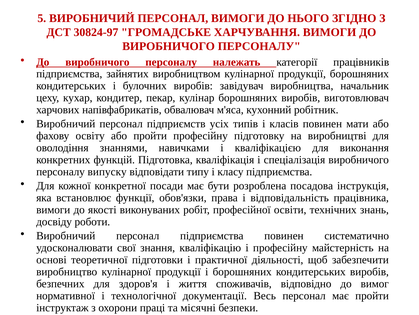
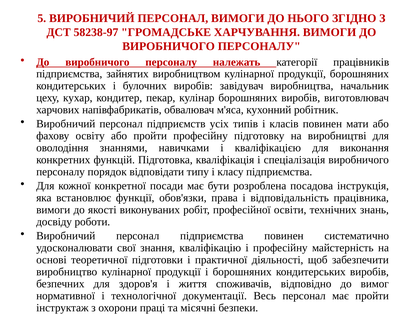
30824-97: 30824-97 -> 58238-97
випуску: випуску -> порядок
